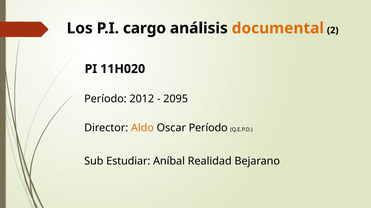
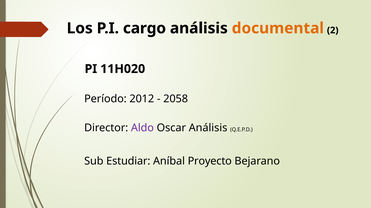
2095: 2095 -> 2058
Aldo colour: orange -> purple
Oscar Período: Período -> Análisis
Realidad: Realidad -> Proyecto
